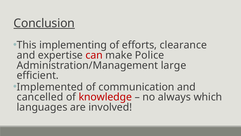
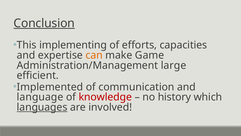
clearance: clearance -> capacities
can colour: red -> orange
Police: Police -> Game
cancelled: cancelled -> language
always: always -> history
languages underline: none -> present
